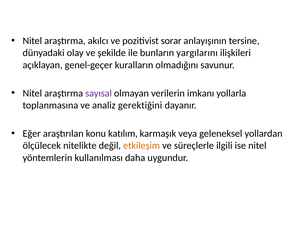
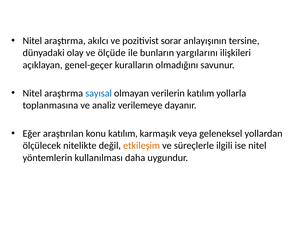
şekilde: şekilde -> ölçüde
sayısal colour: purple -> blue
verilerin imkanı: imkanı -> katılım
gerektiğini: gerektiğini -> verilemeye
